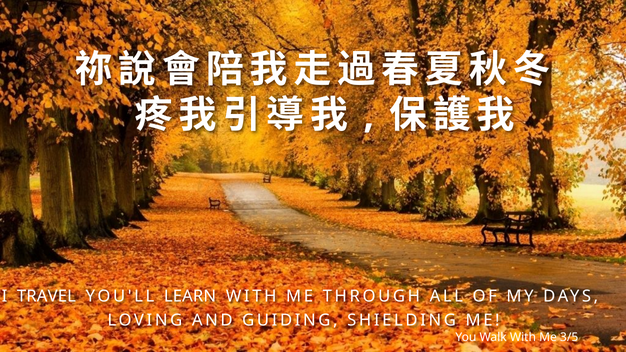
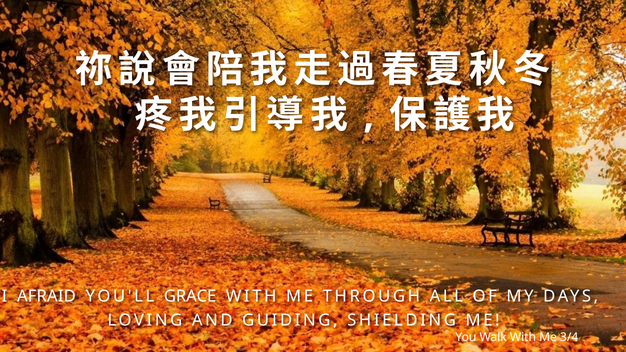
TRAVEL: TRAVEL -> AFRAID
LEARN: LEARN -> GRACE
3/5: 3/5 -> 3/4
